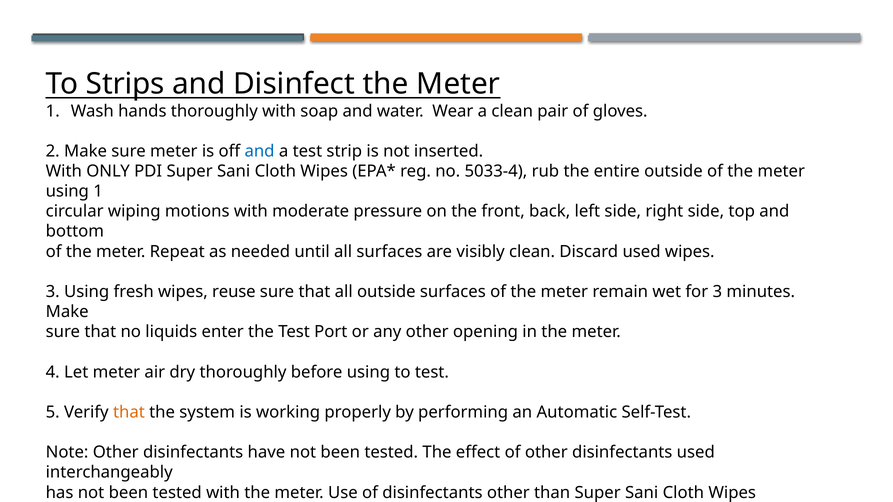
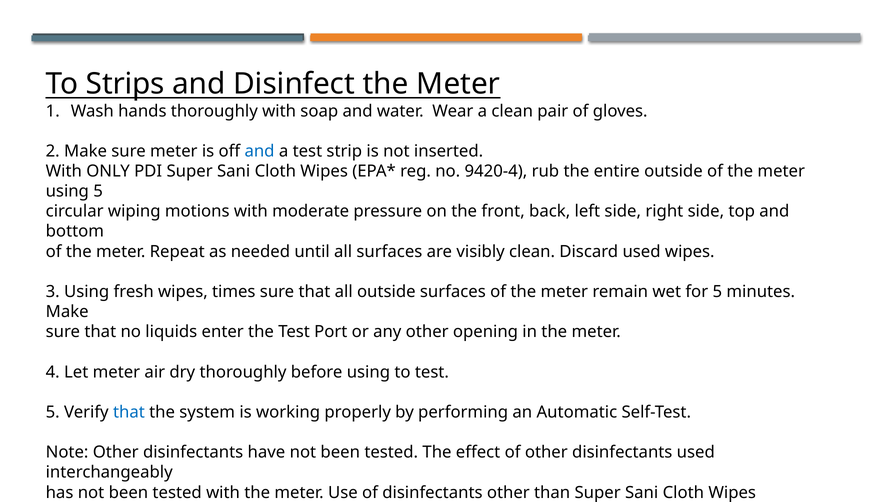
5033-4: 5033-4 -> 9420-4
using 1: 1 -> 5
wipes reuse: reuse -> times
for 3: 3 -> 5
that at (129, 412) colour: orange -> blue
